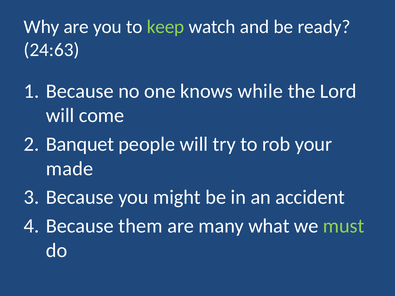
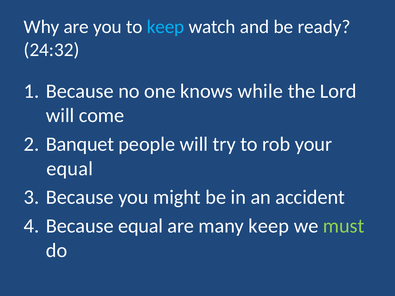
keep at (166, 27) colour: light green -> light blue
24:63: 24:63 -> 24:32
made at (70, 169): made -> equal
Because them: them -> equal
many what: what -> keep
